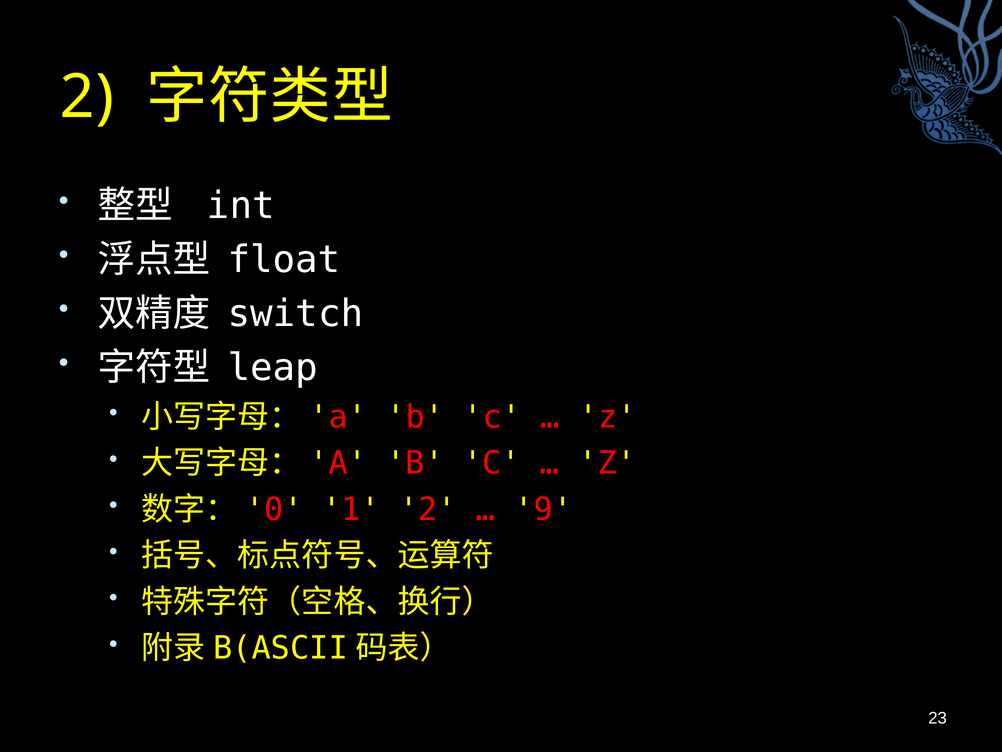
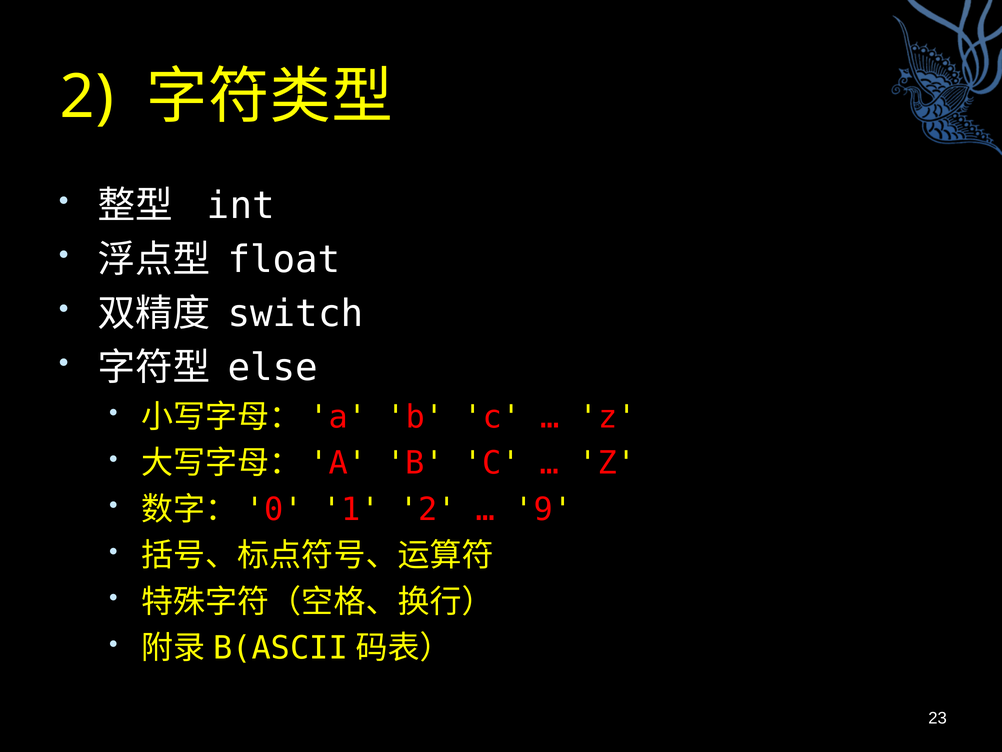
leap: leap -> else
